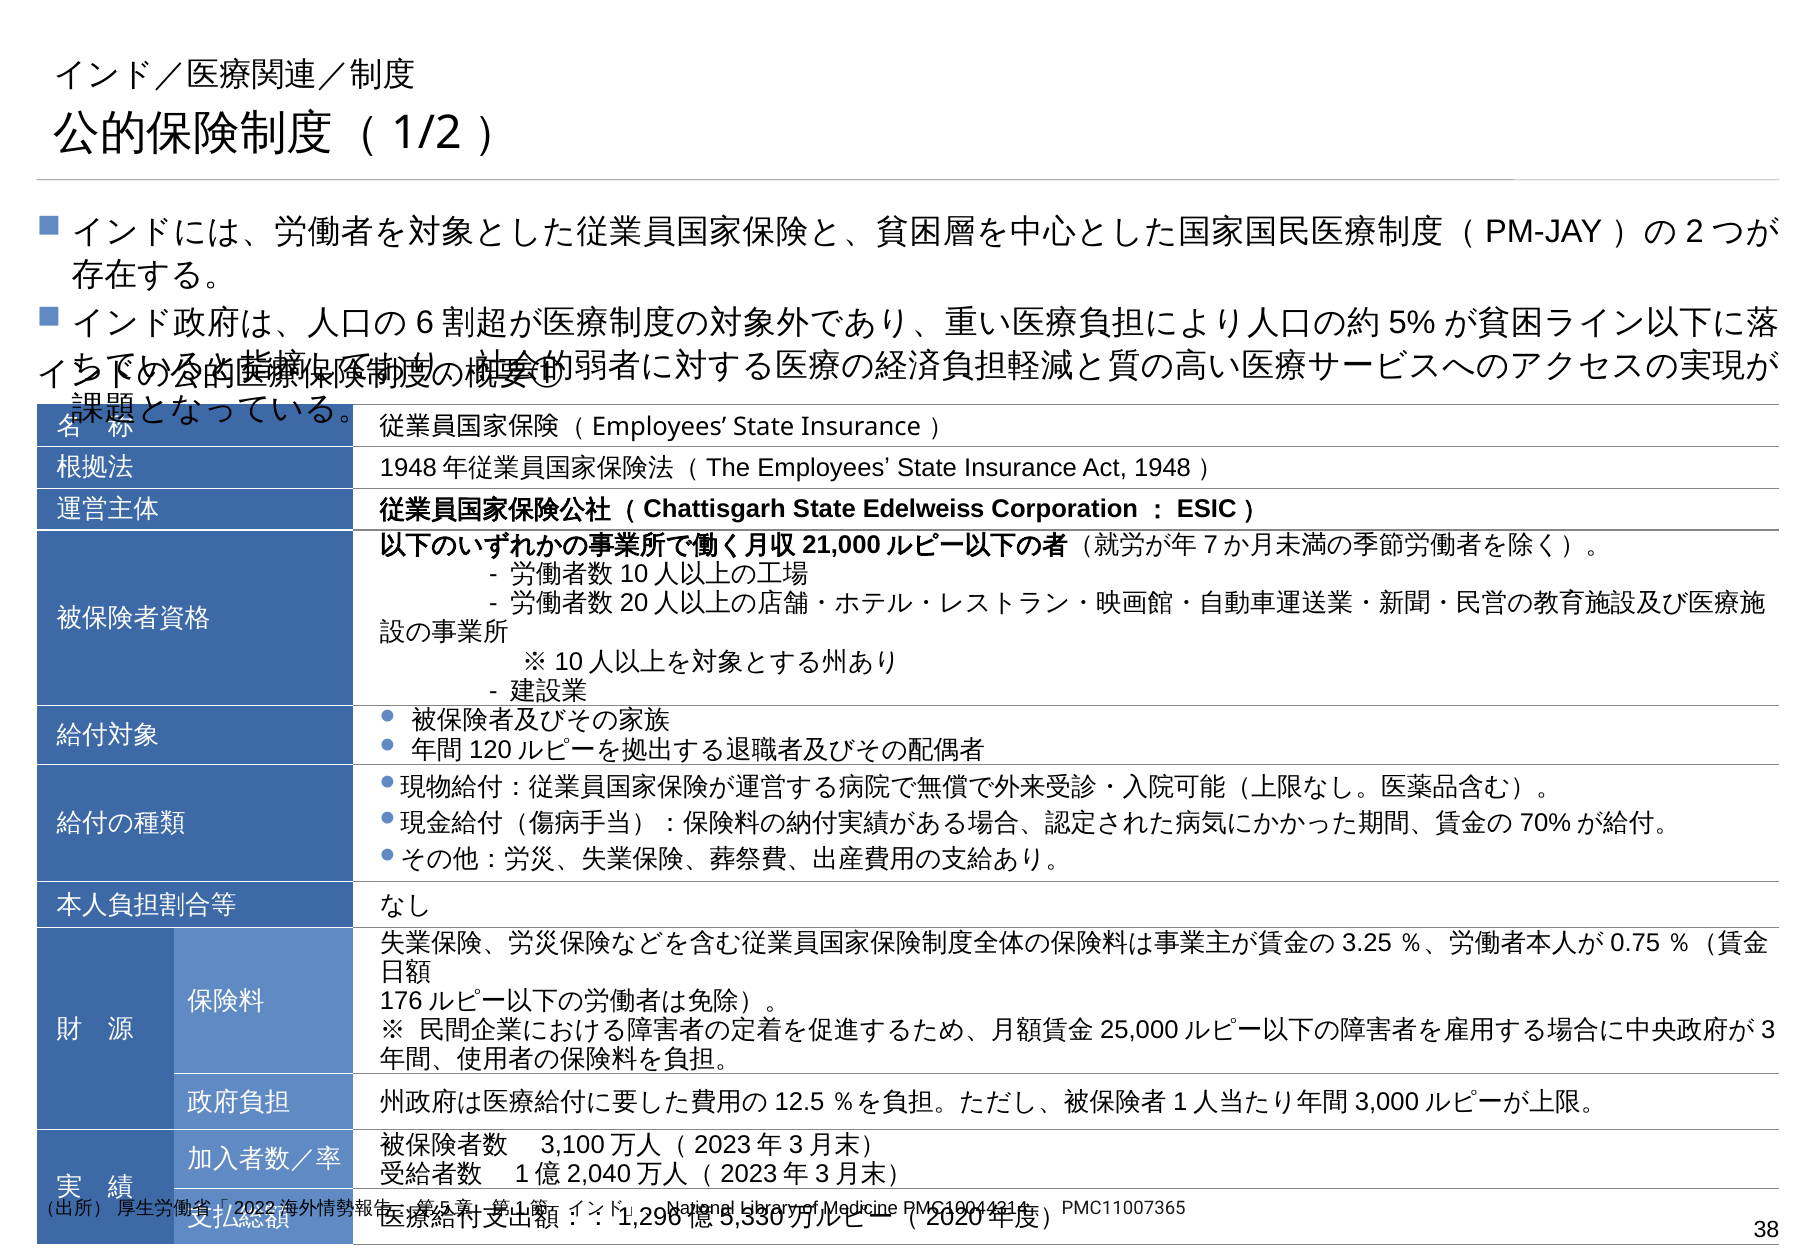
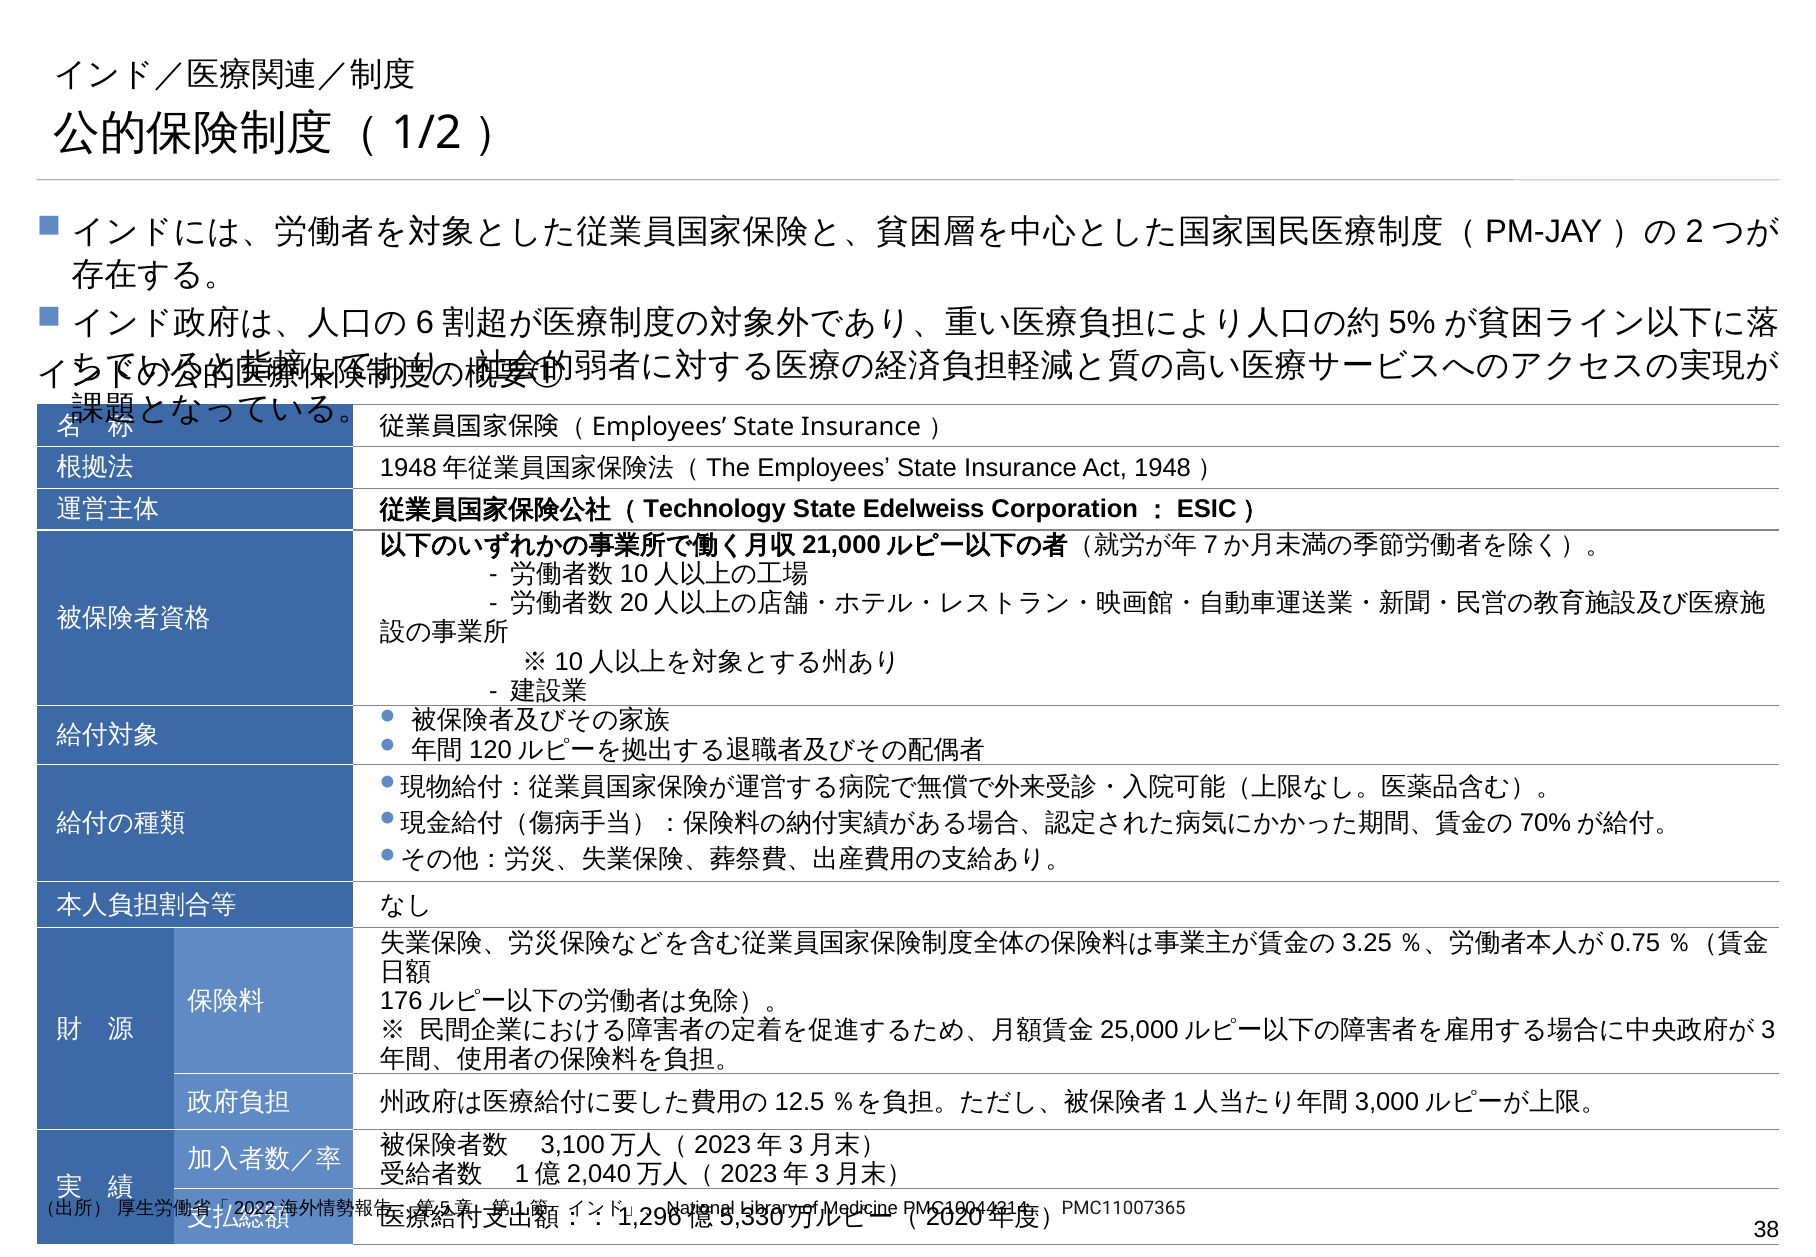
Chattisgarh: Chattisgarh -> Technology
